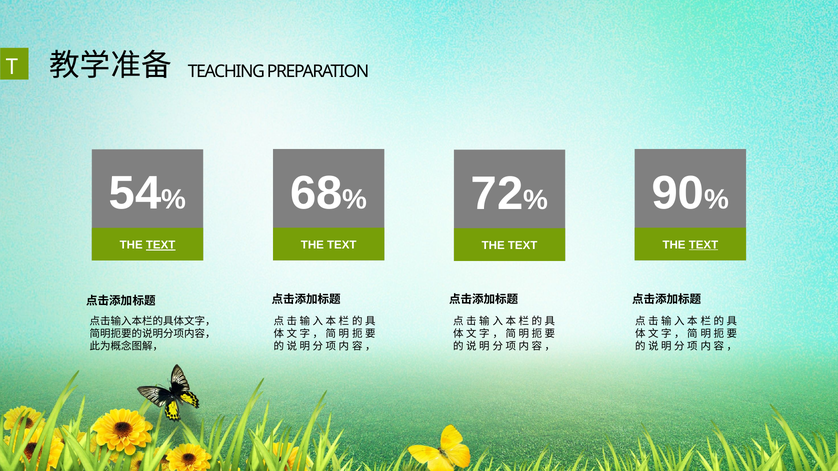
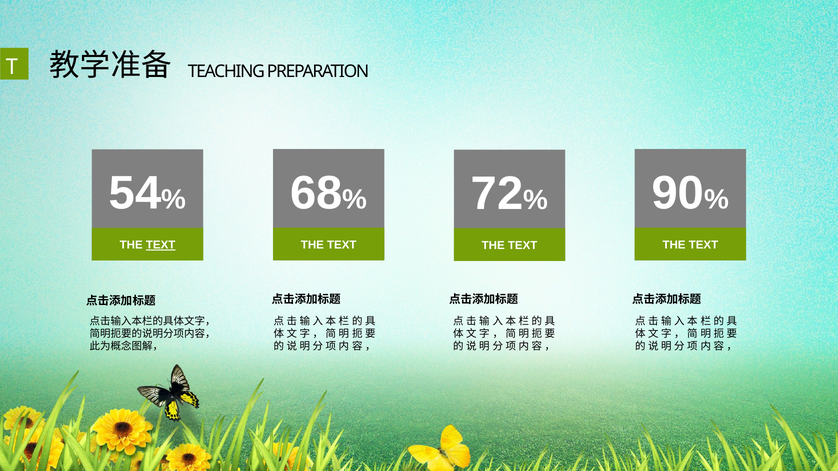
TEXT at (703, 245) underline: present -> none
